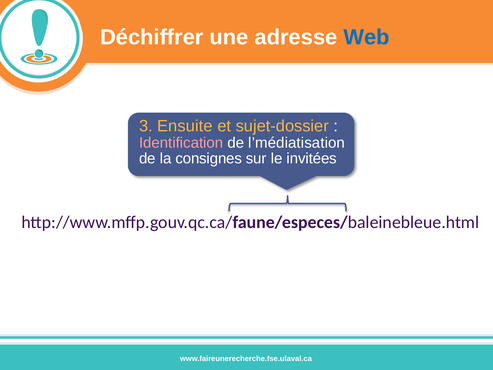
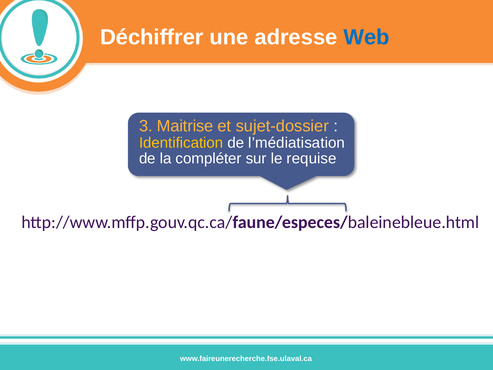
Ensuite: Ensuite -> Maitrise
Identification colour: pink -> yellow
consignes: consignes -> compléter
invitées: invitées -> requise
